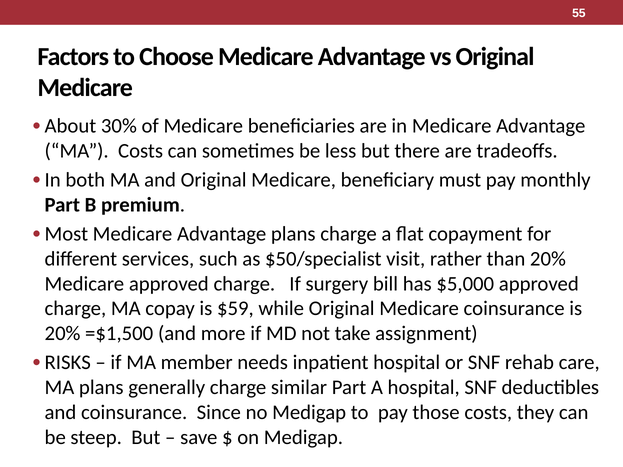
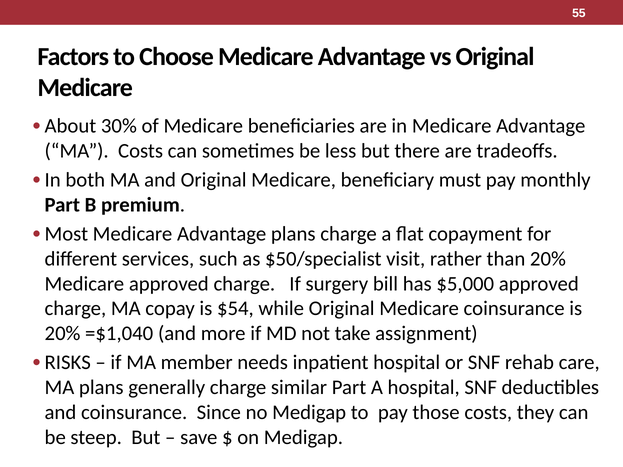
$59: $59 -> $54
=$1,500: =$1,500 -> =$1,040
